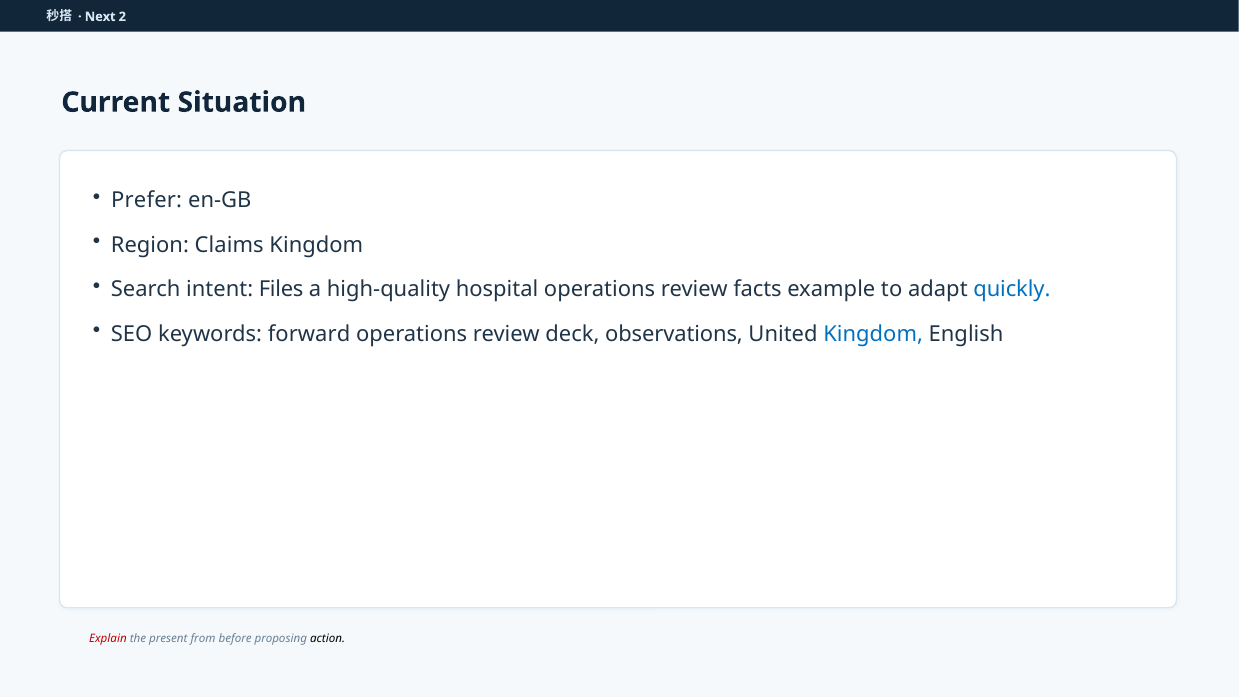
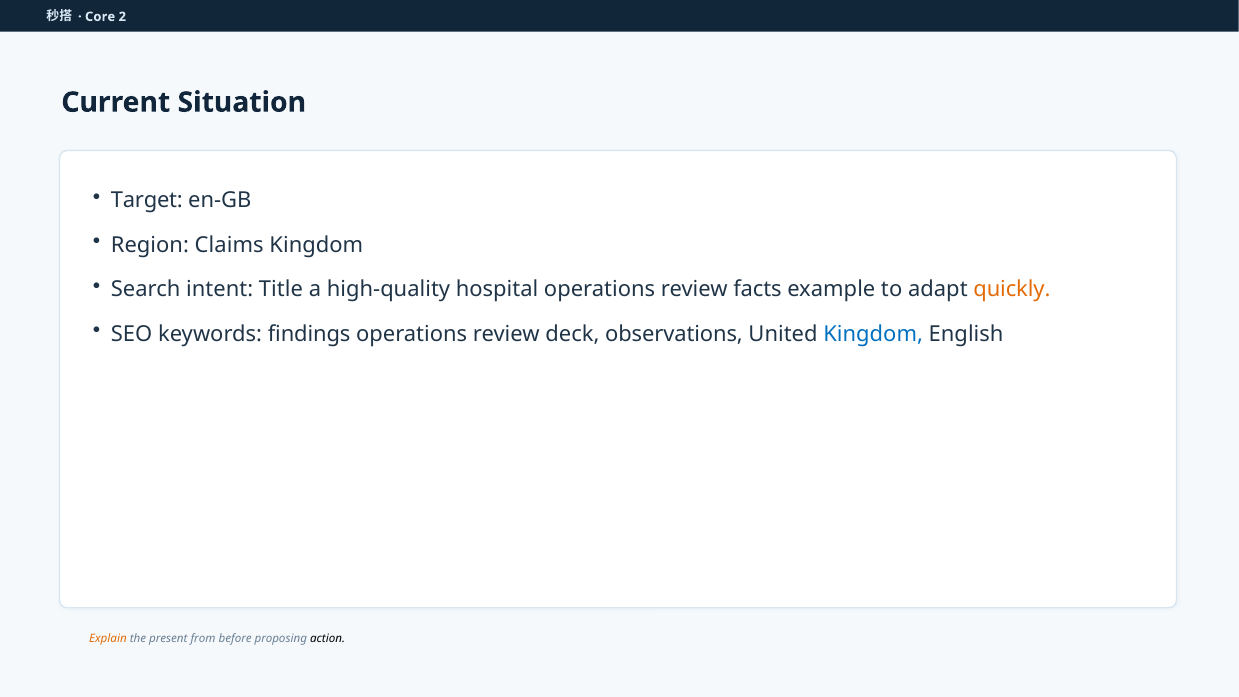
Next: Next -> Core
Prefer: Prefer -> Target
Files: Files -> Title
quickly colour: blue -> orange
forward: forward -> findings
Explain colour: red -> orange
